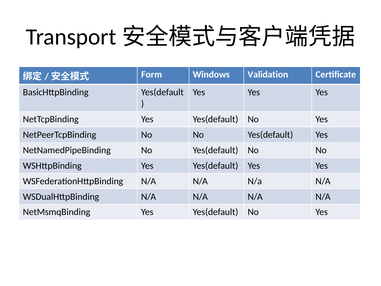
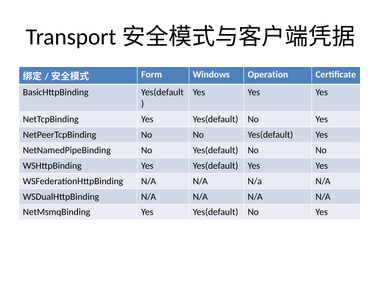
Validation: Validation -> Operation
